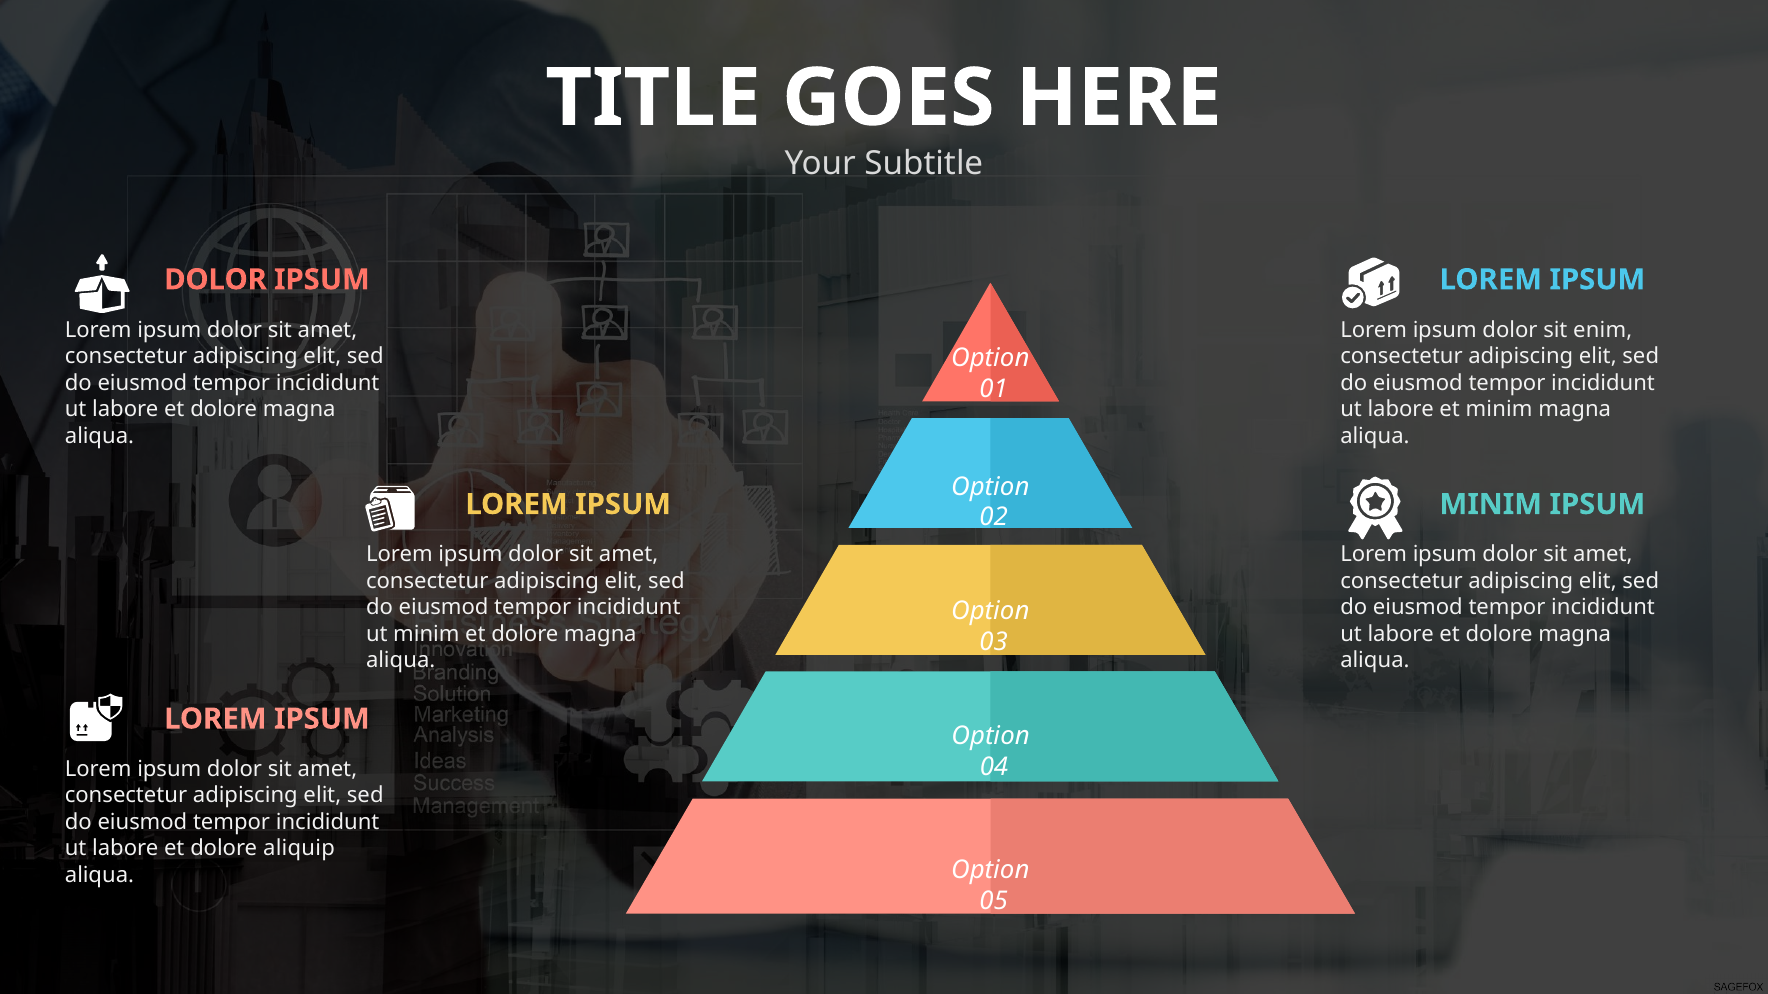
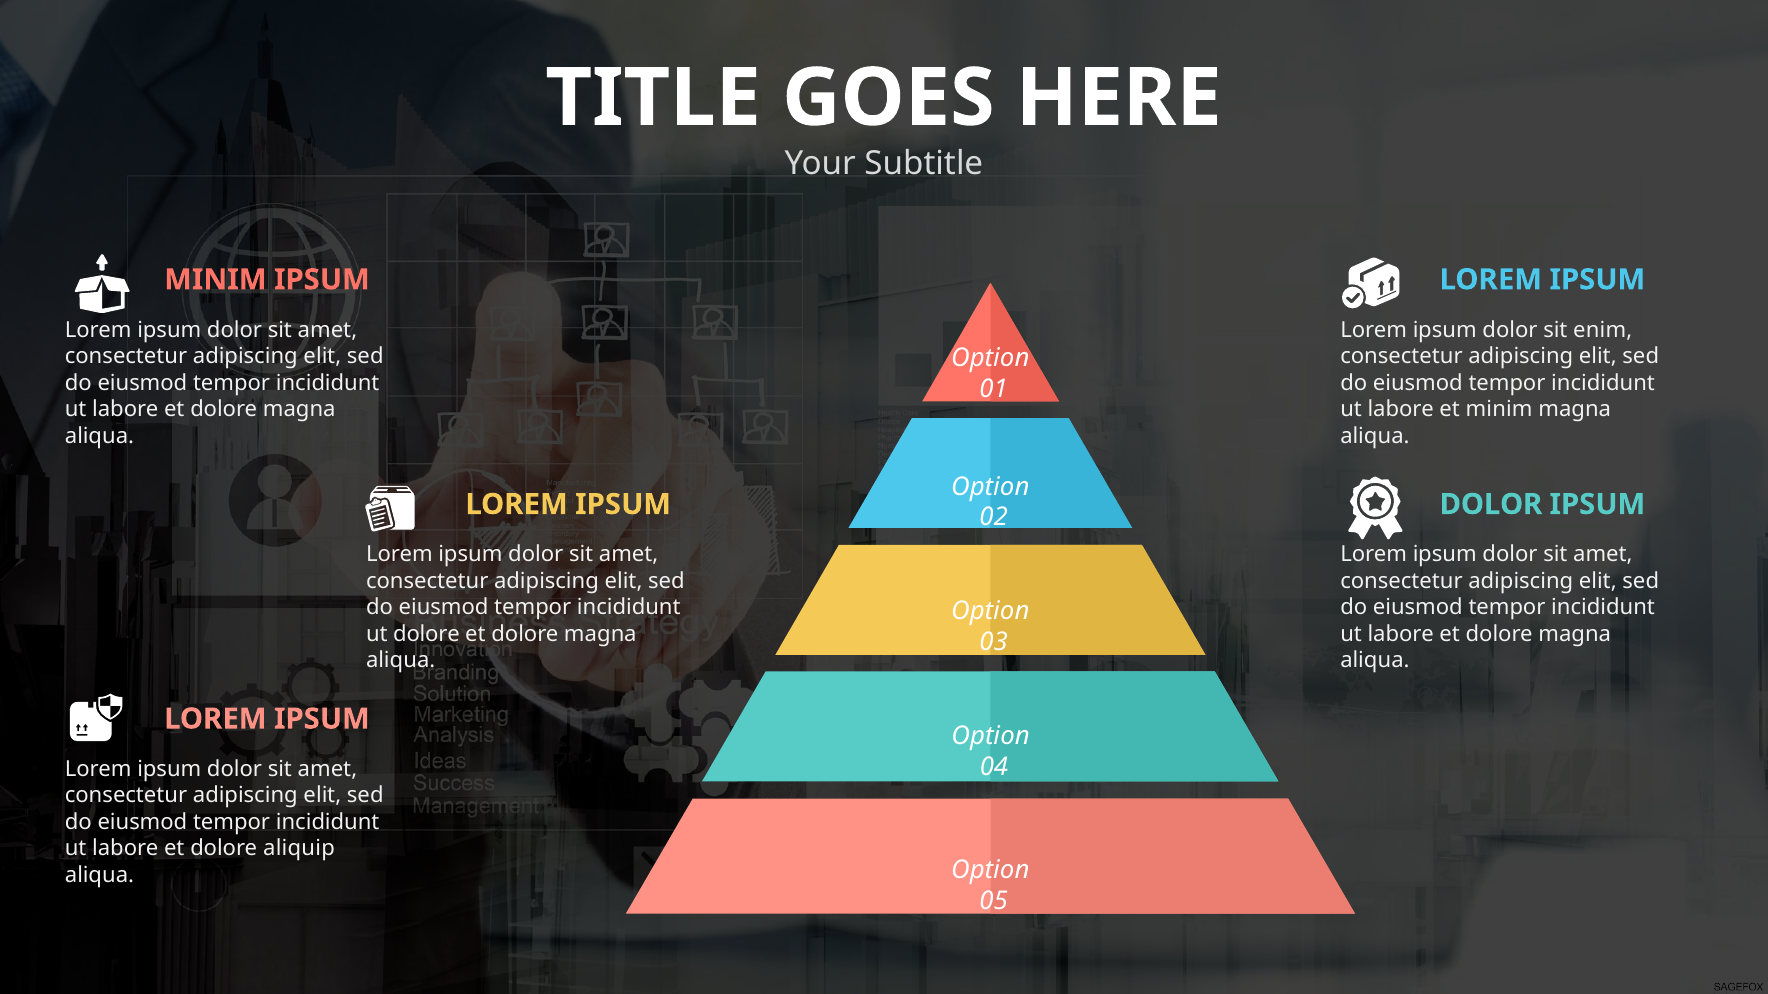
DOLOR at (215, 280): DOLOR -> MINIM
MINIM at (1491, 505): MINIM -> DOLOR
ut minim: minim -> dolore
